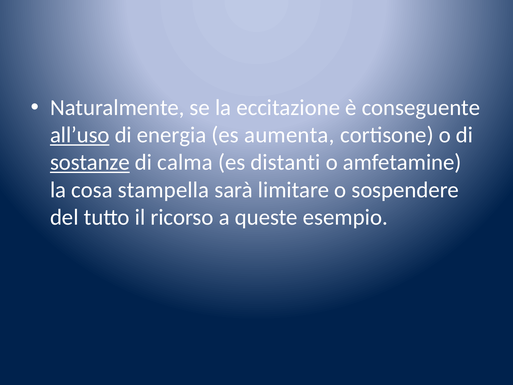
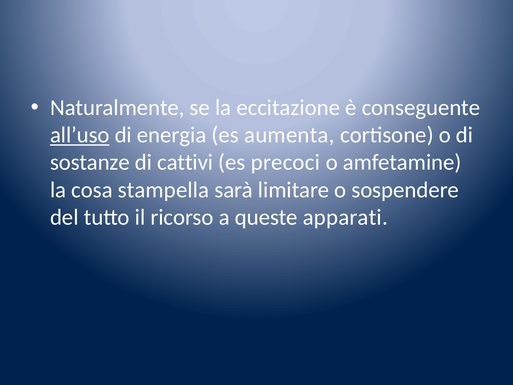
sostanze underline: present -> none
calma: calma -> cattivi
distanti: distanti -> precoci
esempio: esempio -> apparati
